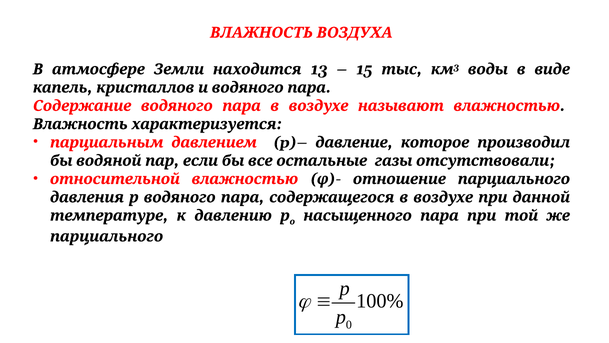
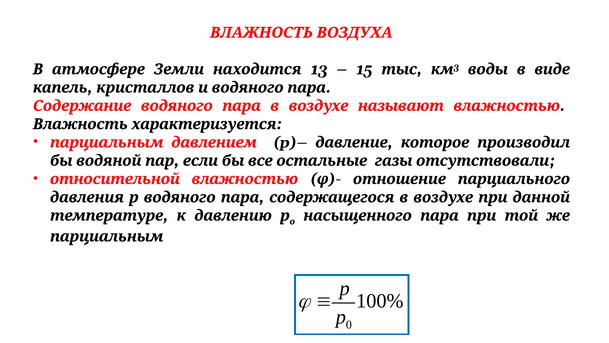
парциального at (107, 236): парциального -> парциальным
